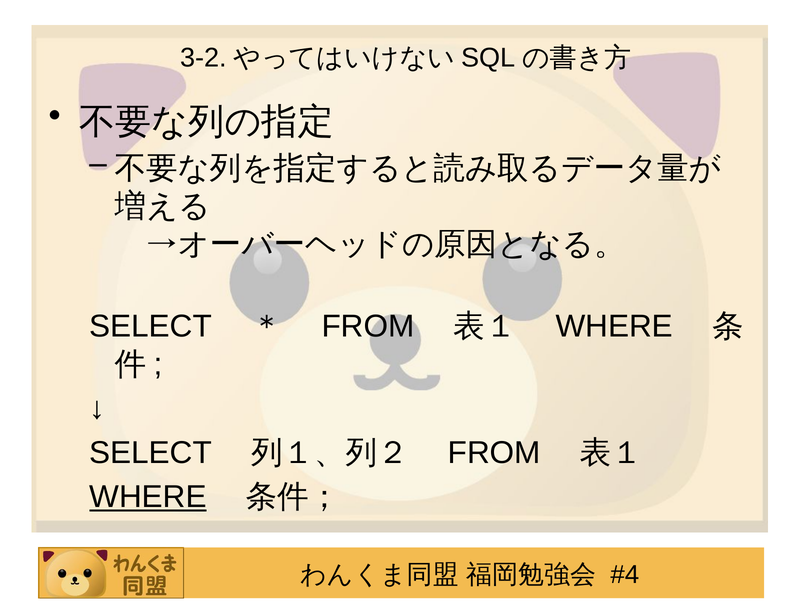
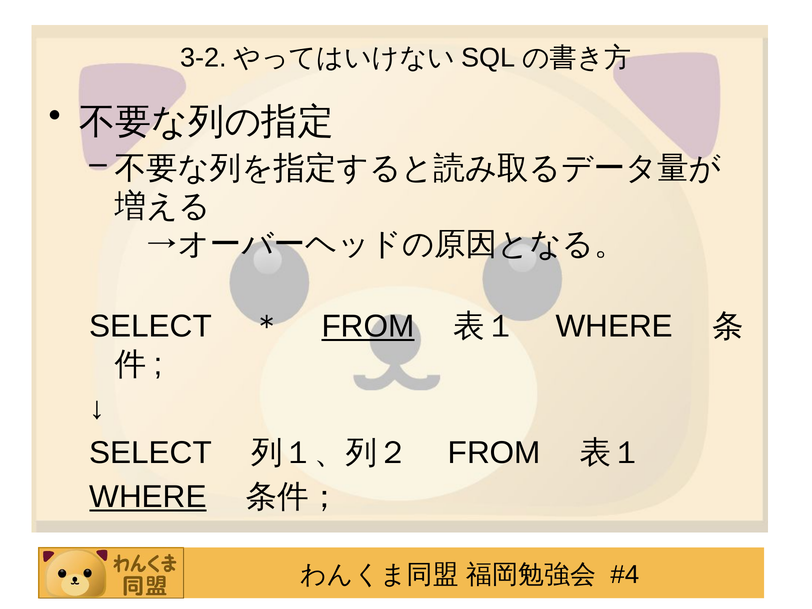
FROM at (368, 326) underline: none -> present
